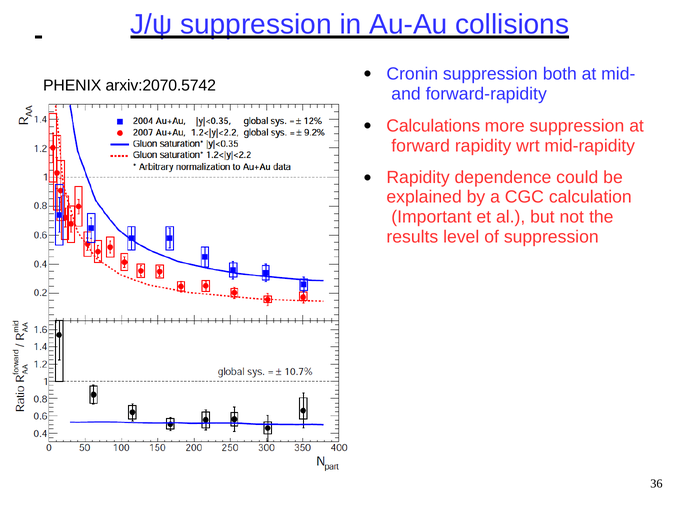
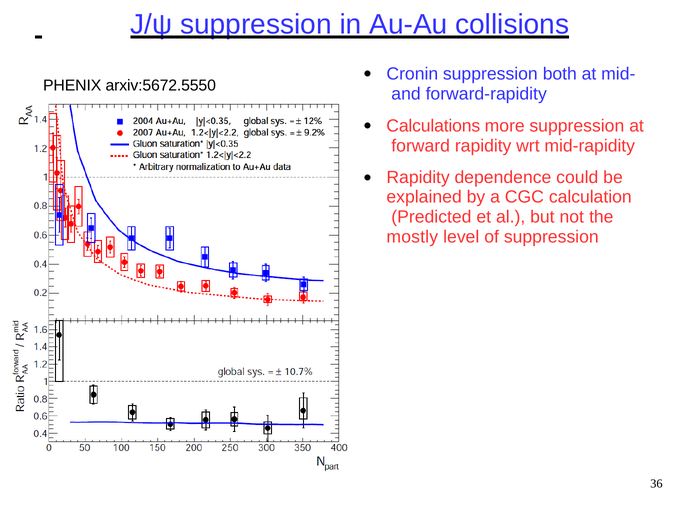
arxiv:2070.5742: arxiv:2070.5742 -> arxiv:5672.5550
Important: Important -> Predicted
results: results -> mostly
